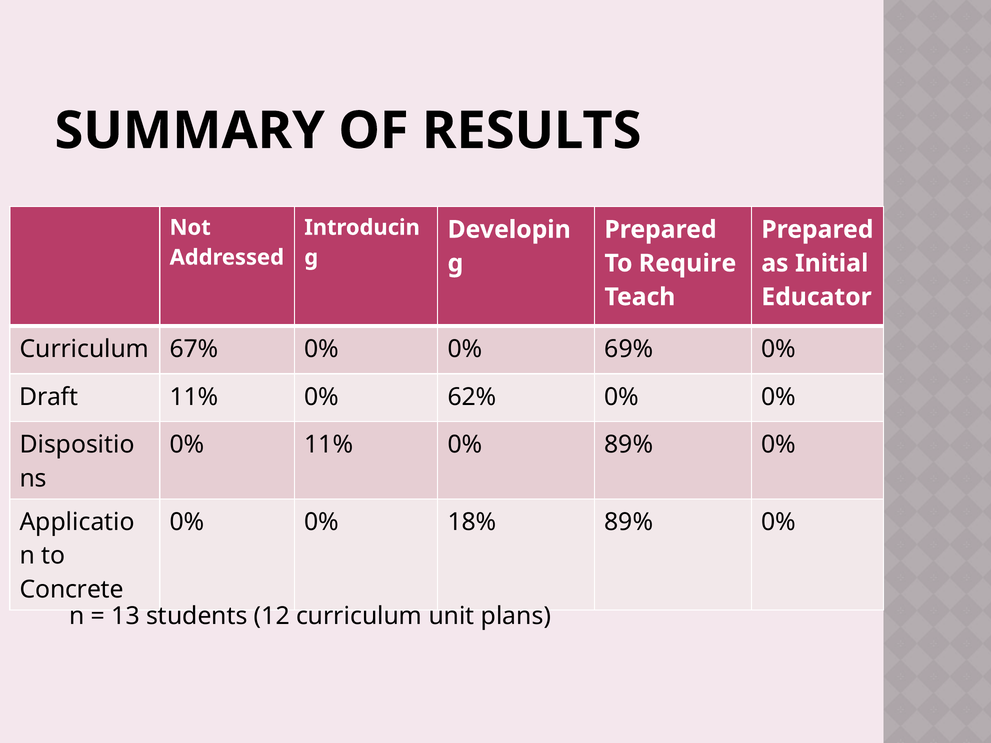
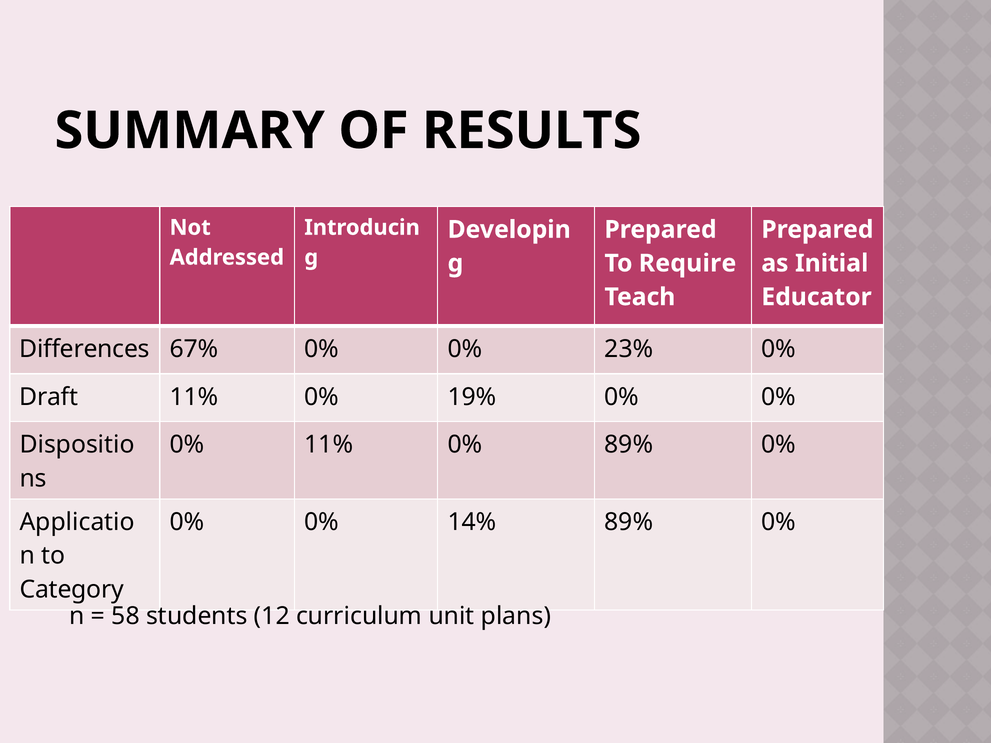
Curriculum at (84, 349): Curriculum -> Differences
69%: 69% -> 23%
62%: 62% -> 19%
18%: 18% -> 14%
Concrete: Concrete -> Category
13: 13 -> 58
